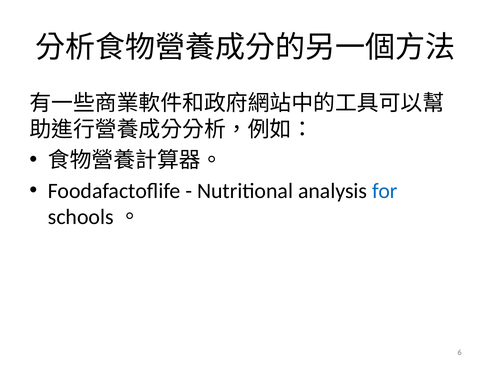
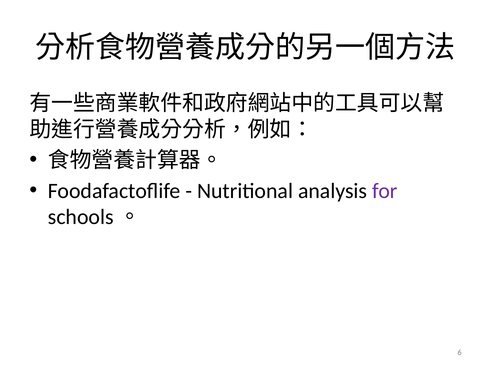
for colour: blue -> purple
